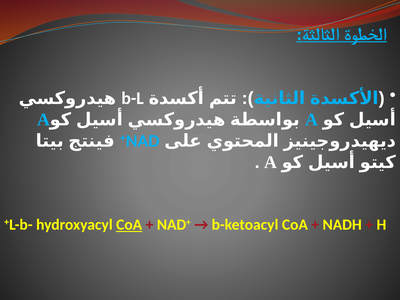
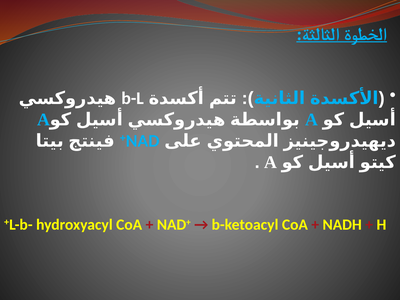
CoA at (129, 225) underline: present -> none
